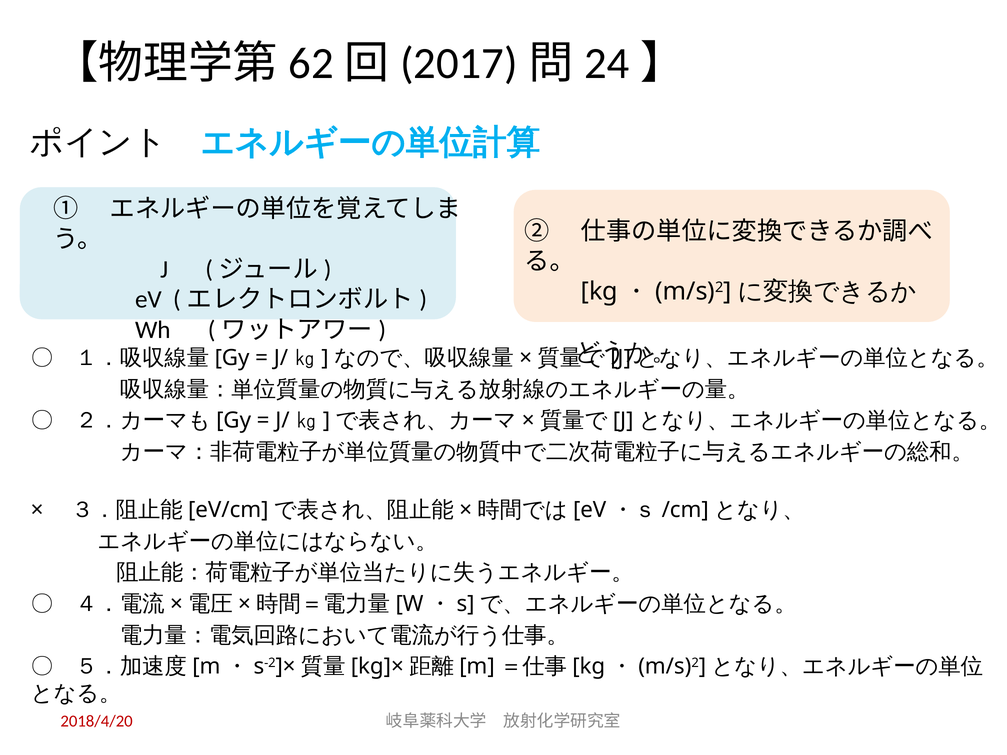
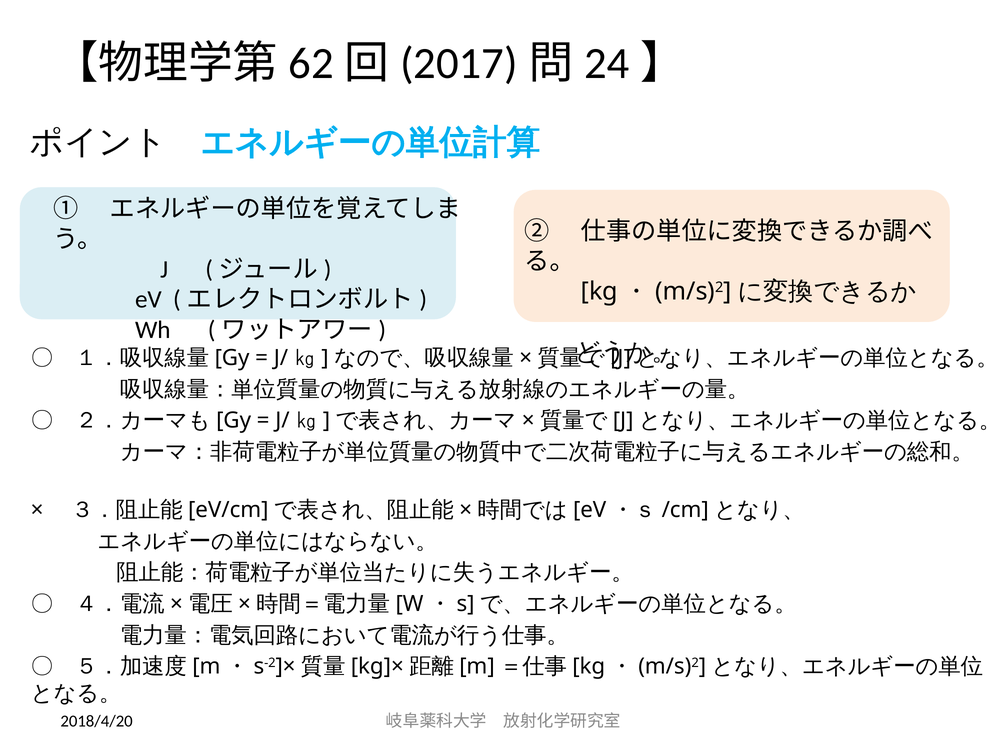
2018/4/20 colour: red -> black
